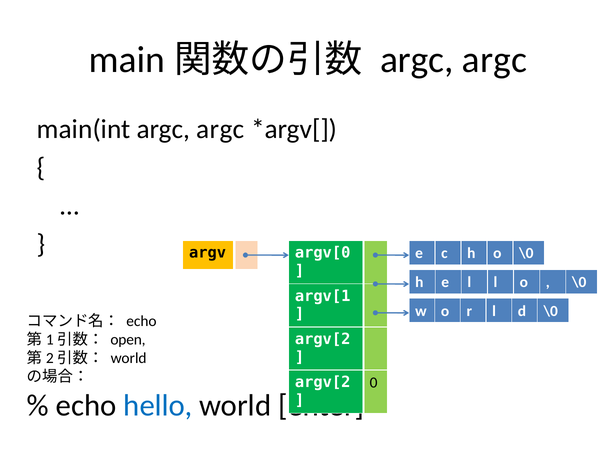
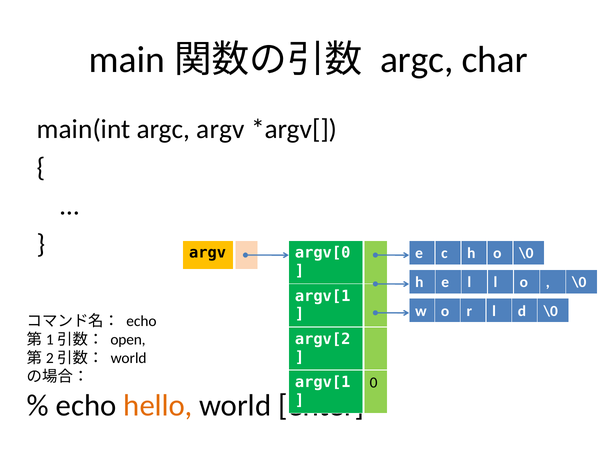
argc at (495, 60): argc -> char
main(int argc argc: argc -> argv
argv[2 at (323, 382): argv[2 -> argv[1
hello colour: blue -> orange
